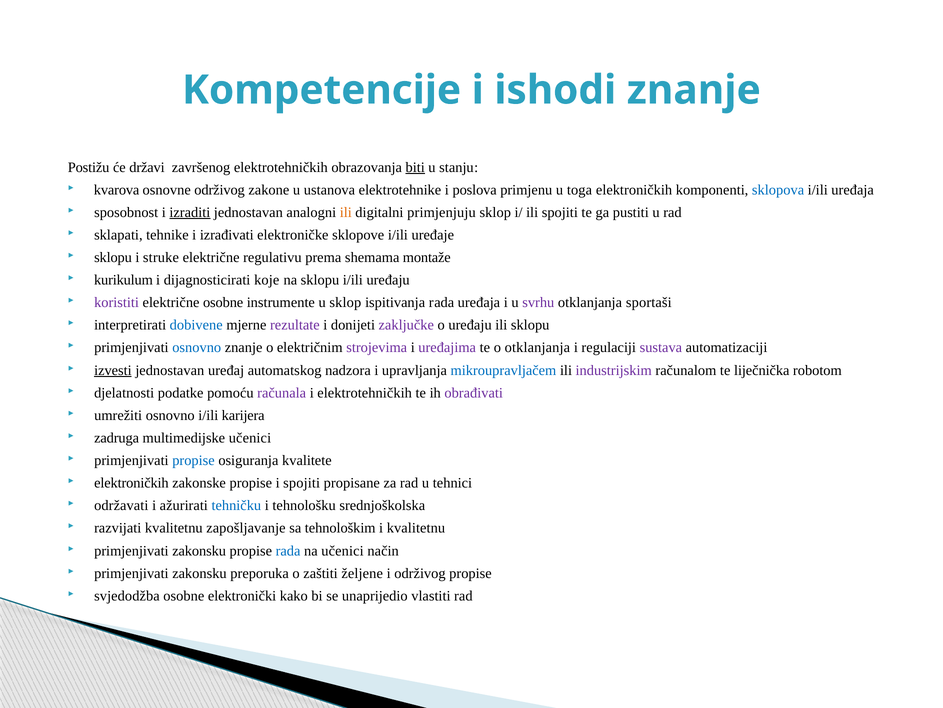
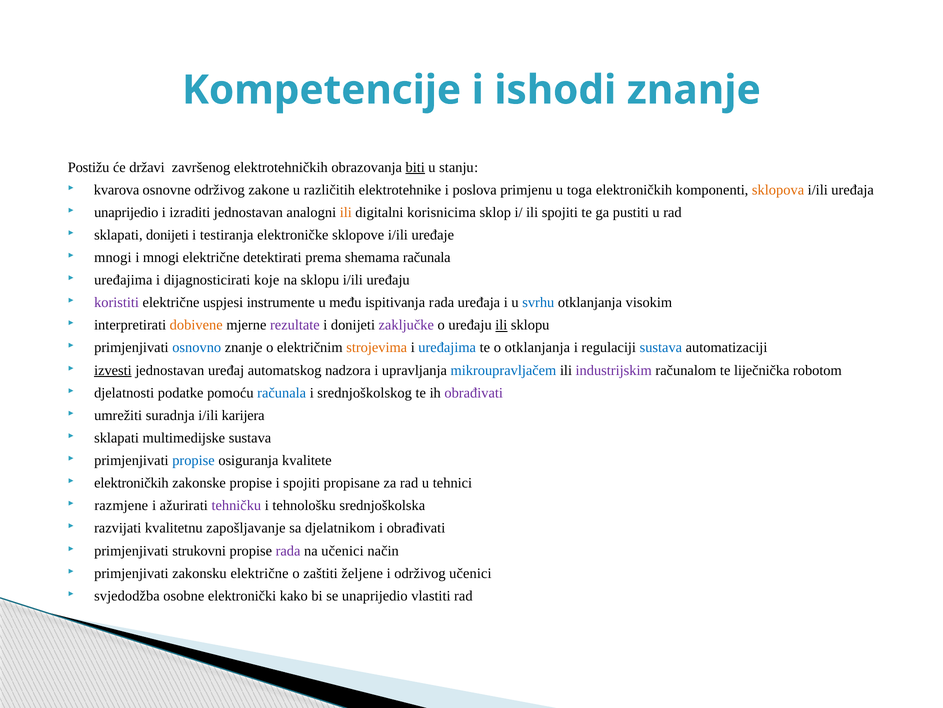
ustanova: ustanova -> različitih
sklopova colour: blue -> orange
sposobnost at (126, 212): sposobnost -> unaprijedio
izraditi underline: present -> none
primjenjuju: primjenjuju -> korisnicima
sklapati tehnike: tehnike -> donijeti
izrađivati: izrađivati -> testiranja
sklopu at (113, 257): sklopu -> mnogi
i struke: struke -> mnogi
regulativu: regulativu -> detektirati
shemama montaže: montaže -> računala
kurikulum at (123, 280): kurikulum -> uređajima
električne osobne: osobne -> uspjesi
u sklop: sklop -> među
svrhu colour: purple -> blue
sportaši: sportaši -> visokim
dobivene colour: blue -> orange
ili at (501, 325) underline: none -> present
strojevima colour: purple -> orange
uređajima at (447, 347) colour: purple -> blue
sustava at (661, 347) colour: purple -> blue
računala at (282, 392) colour: purple -> blue
i elektrotehničkih: elektrotehničkih -> srednjoškolskog
umrežiti osnovno: osnovno -> suradnja
zadruga at (117, 437): zadruga -> sklapati
multimedijske učenici: učenici -> sustava
održavati: održavati -> razmjene
tehničku colour: blue -> purple
tehnološkim: tehnološkim -> djelatnikom
i kvalitetnu: kvalitetnu -> obrađivati
zakonsku at (199, 550): zakonsku -> strukovni
rada at (288, 550) colour: blue -> purple
zakonsku preporuka: preporuka -> električne
održivog propise: propise -> učenici
